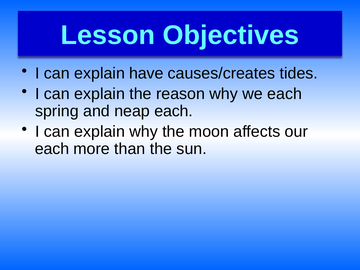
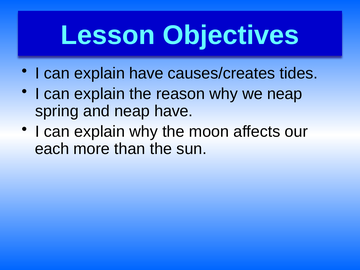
we each: each -> neap
neap each: each -> have
